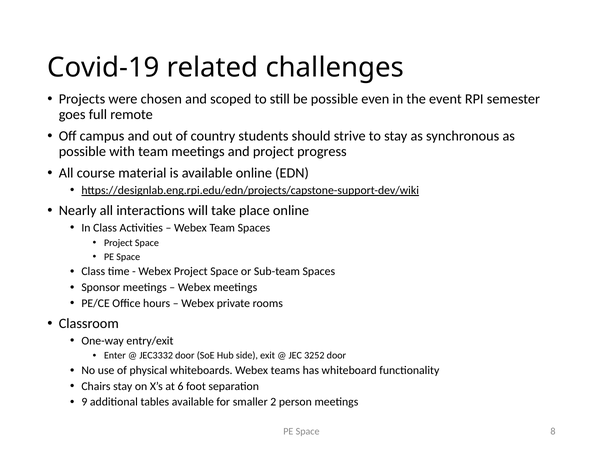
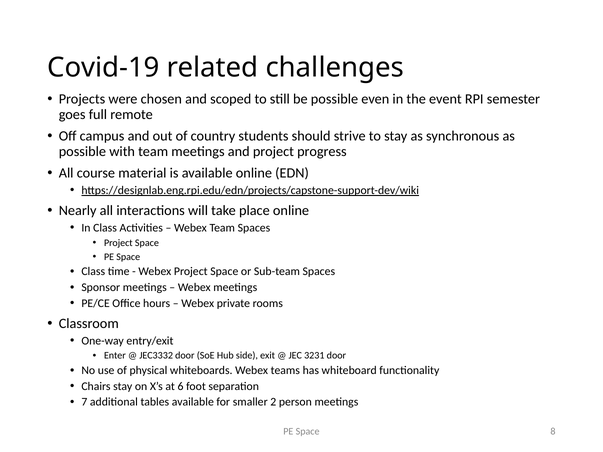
3252: 3252 -> 3231
9: 9 -> 7
